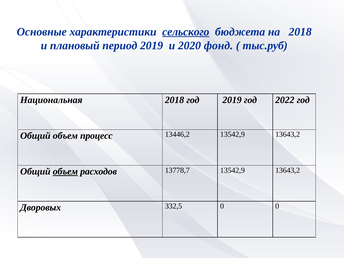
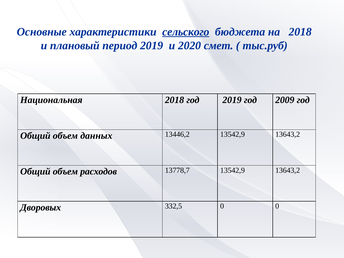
фонд: фонд -> смет
2022: 2022 -> 2009
процесс: процесс -> данных
объем at (65, 172) underline: present -> none
